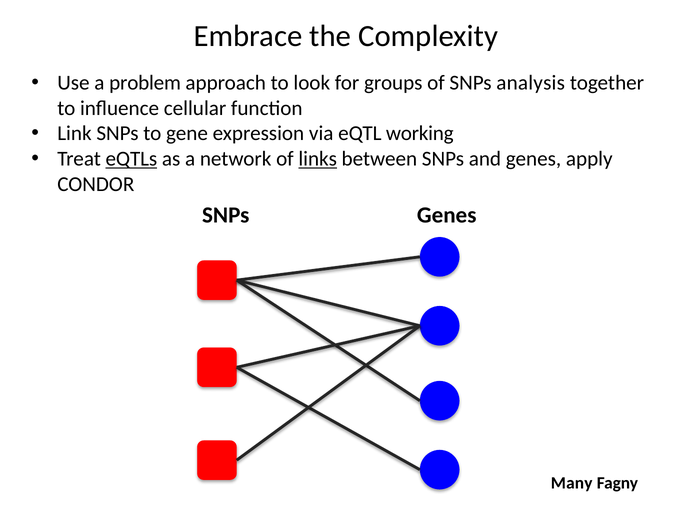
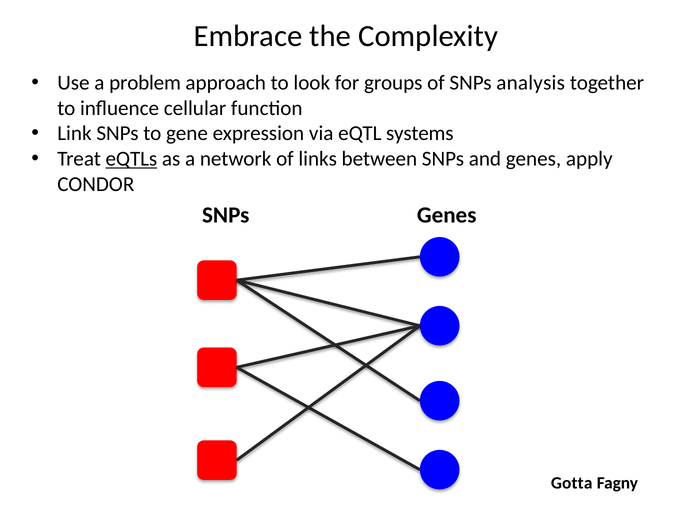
working: working -> systems
links underline: present -> none
Many: Many -> Gotta
